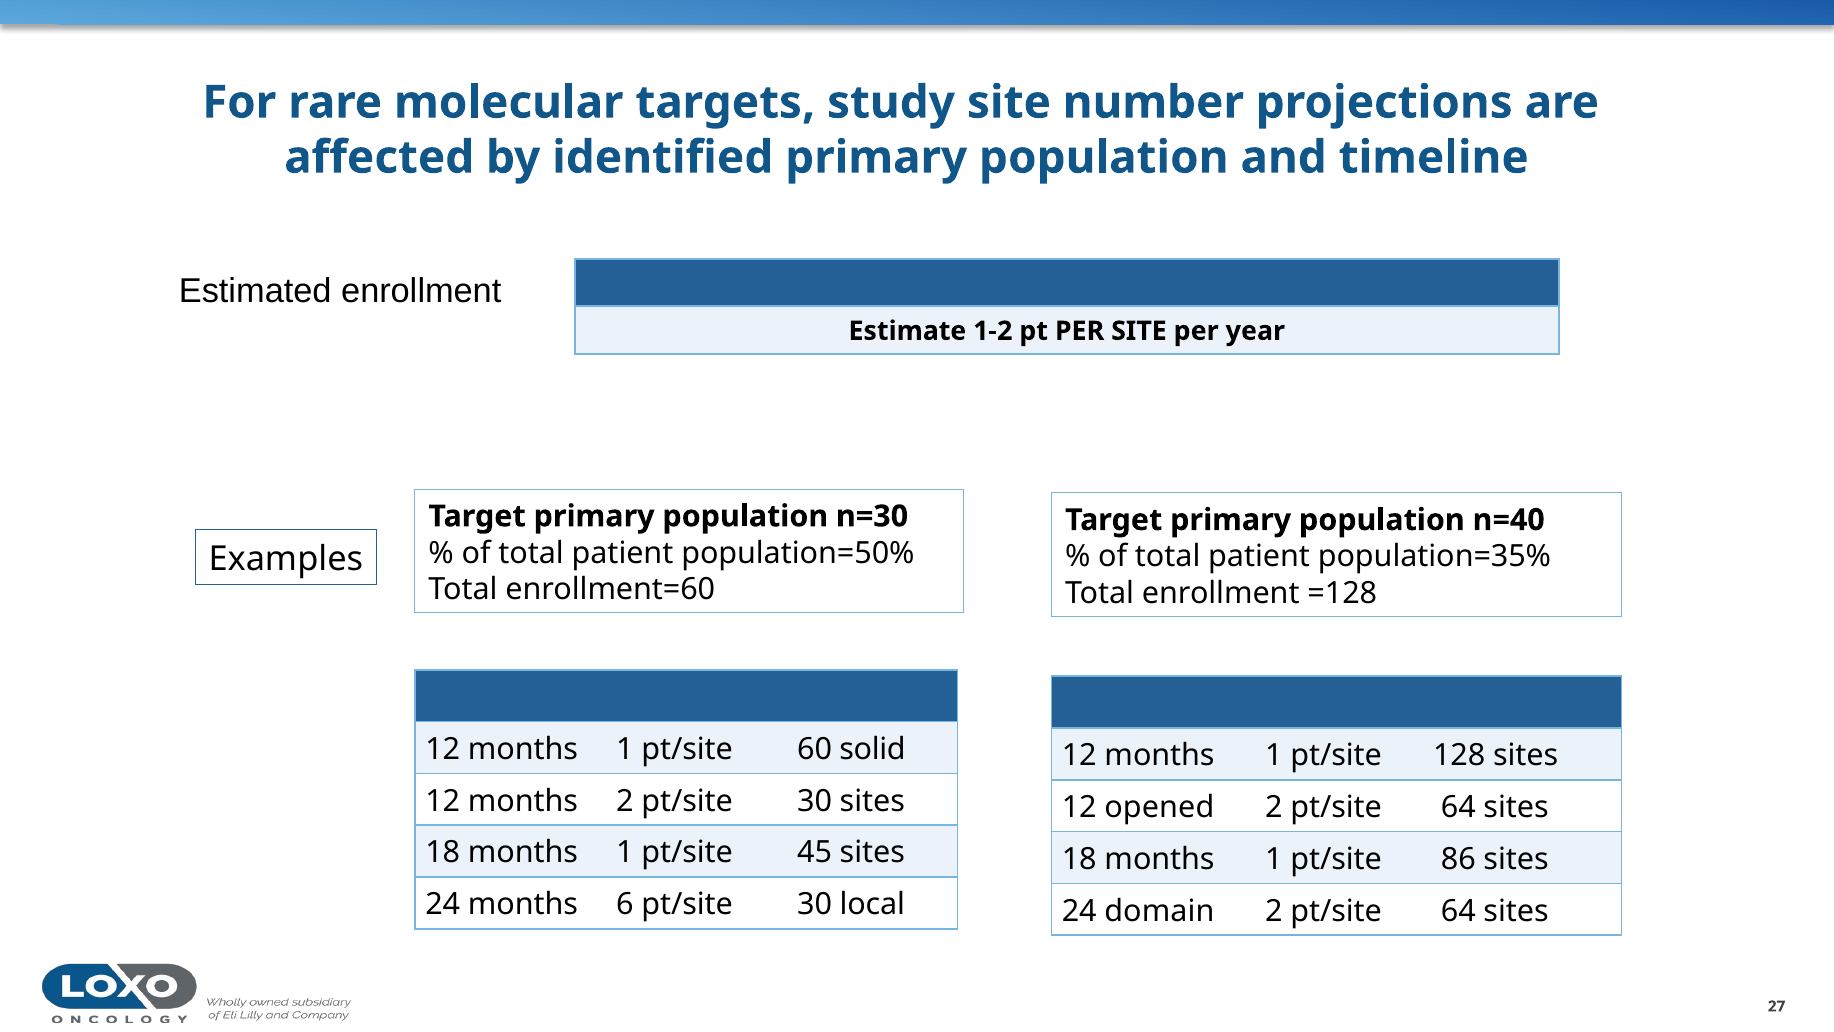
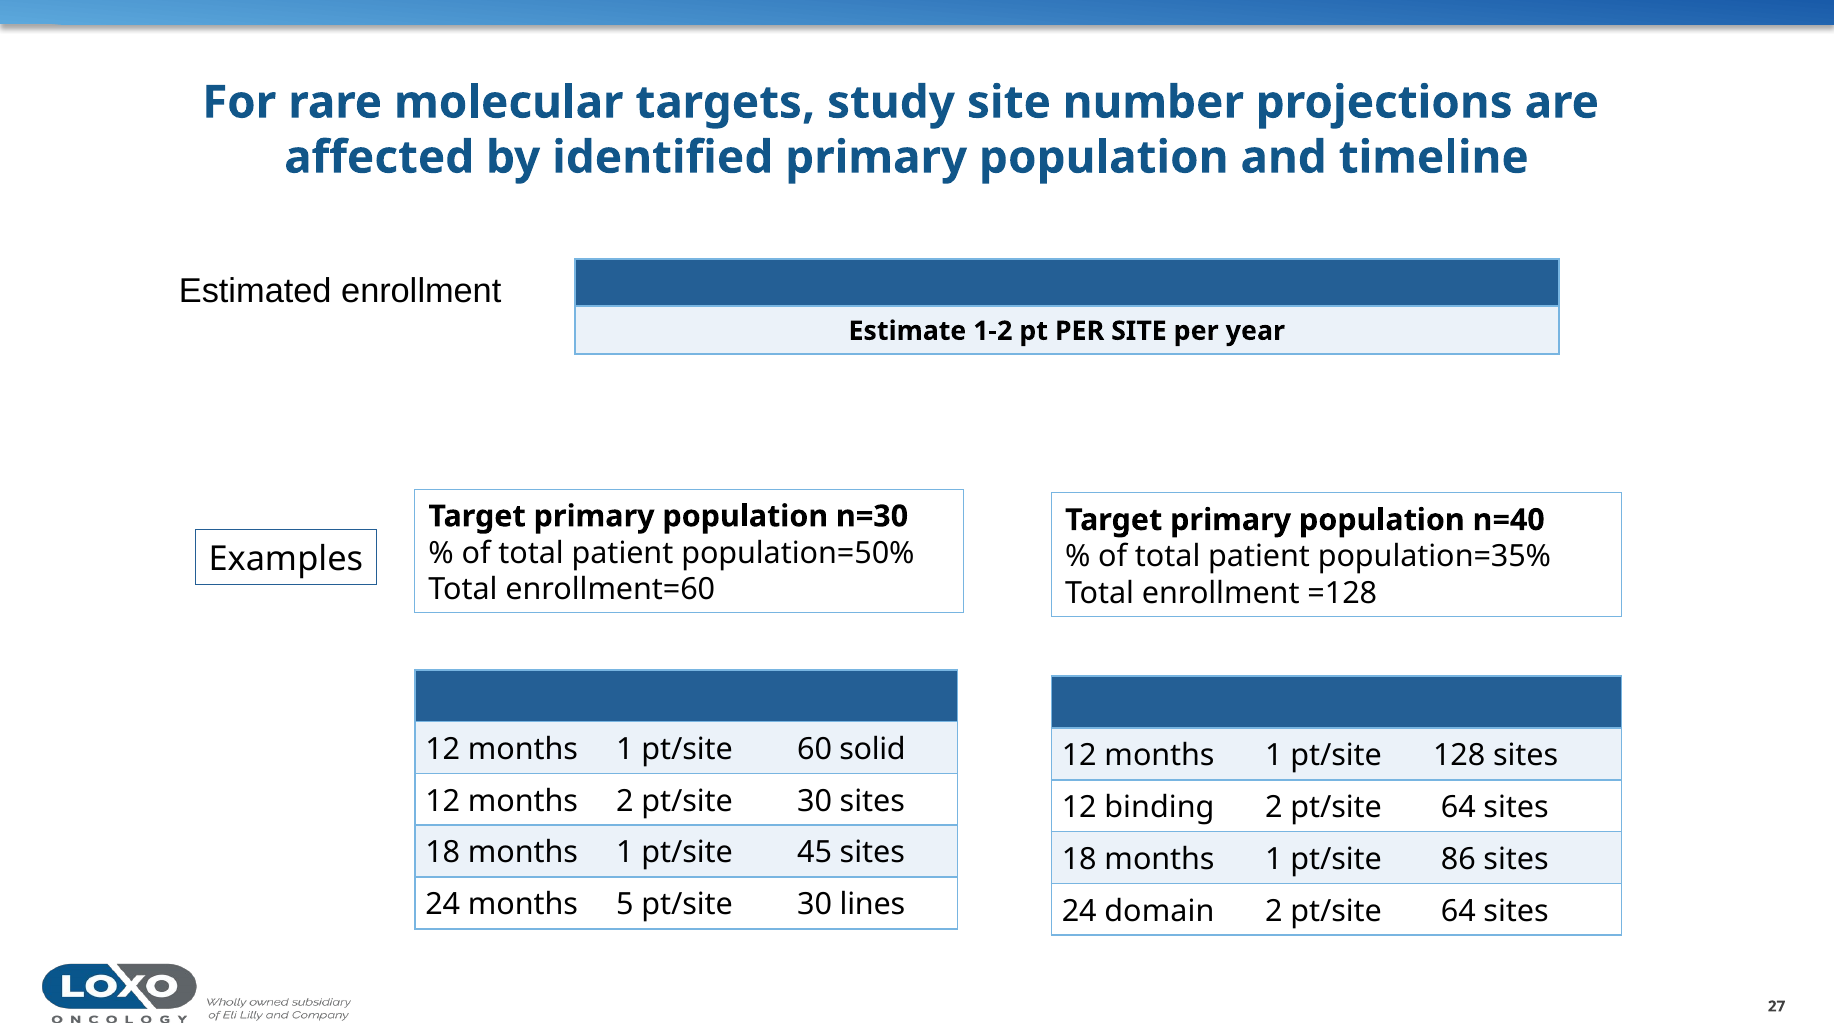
opened: opened -> binding
6: 6 -> 5
local: local -> lines
